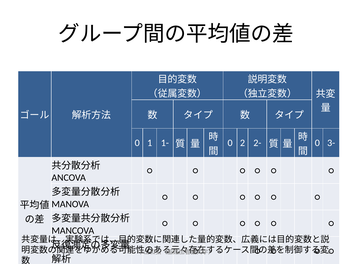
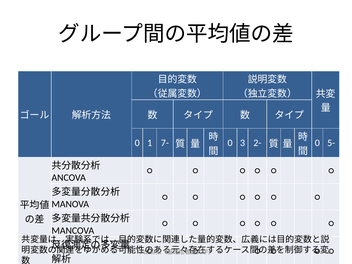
1-: 1- -> 7-
2: 2 -> 3
3-: 3- -> 5-
